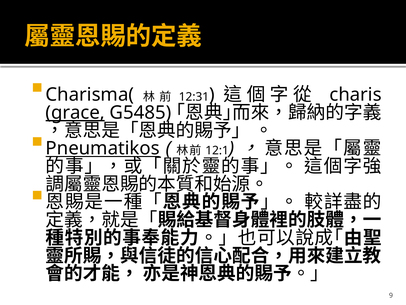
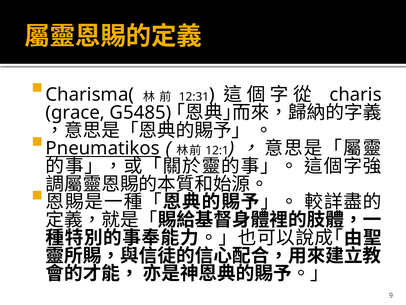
grace underline: present -> none
